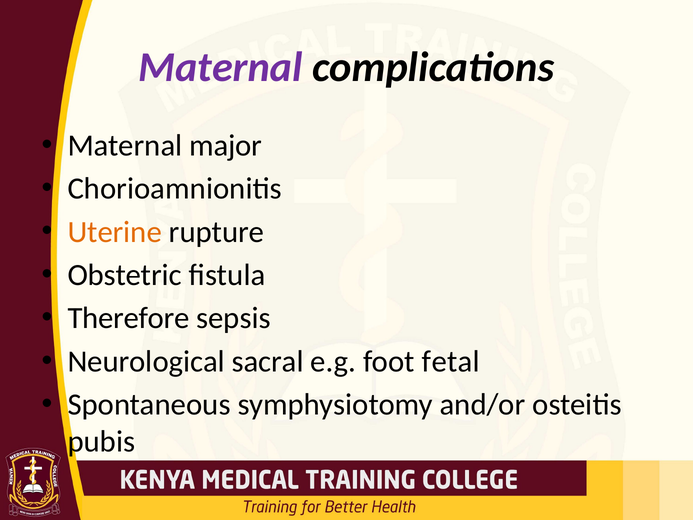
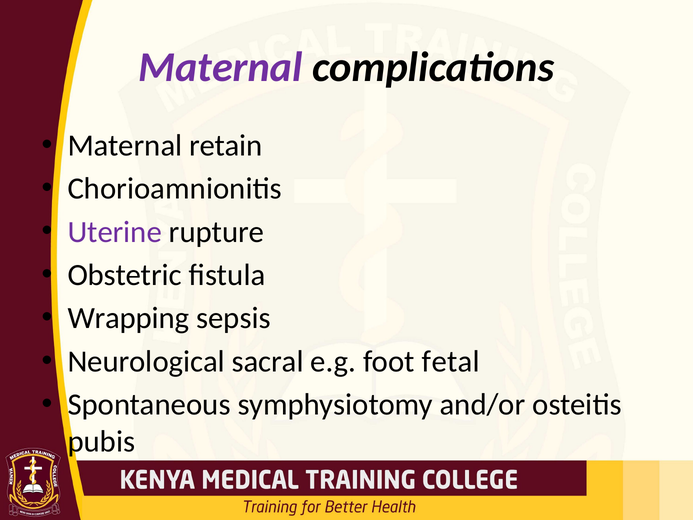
major: major -> retain
Uterine colour: orange -> purple
Therefore: Therefore -> Wrapping
